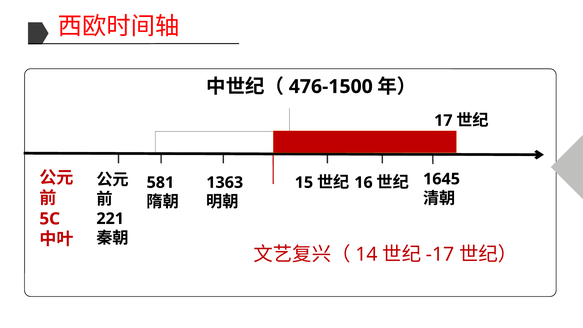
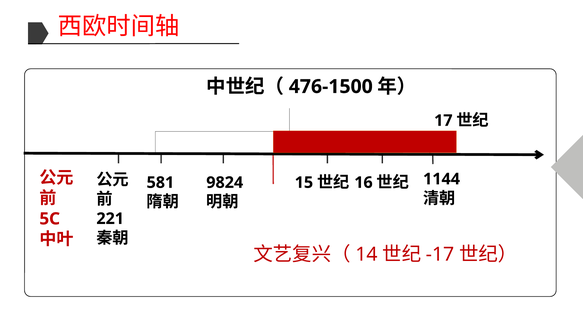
1363: 1363 -> 9824
1645: 1645 -> 1144
